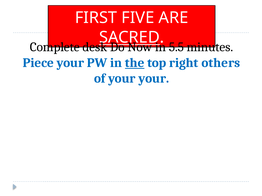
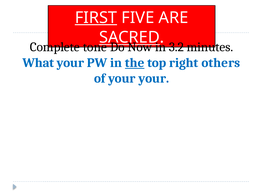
FIRST underline: none -> present
desk: desk -> tone
5.5: 5.5 -> 3.2
Piece: Piece -> What
